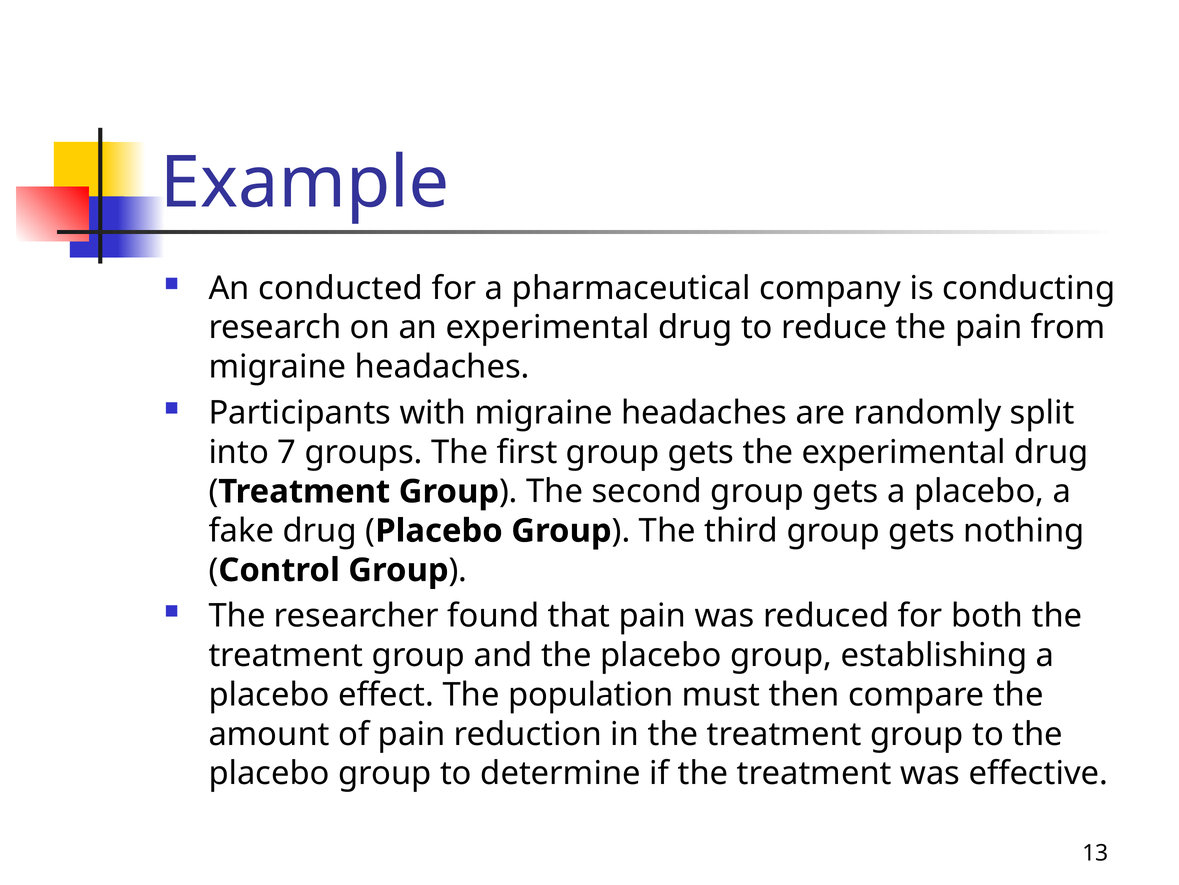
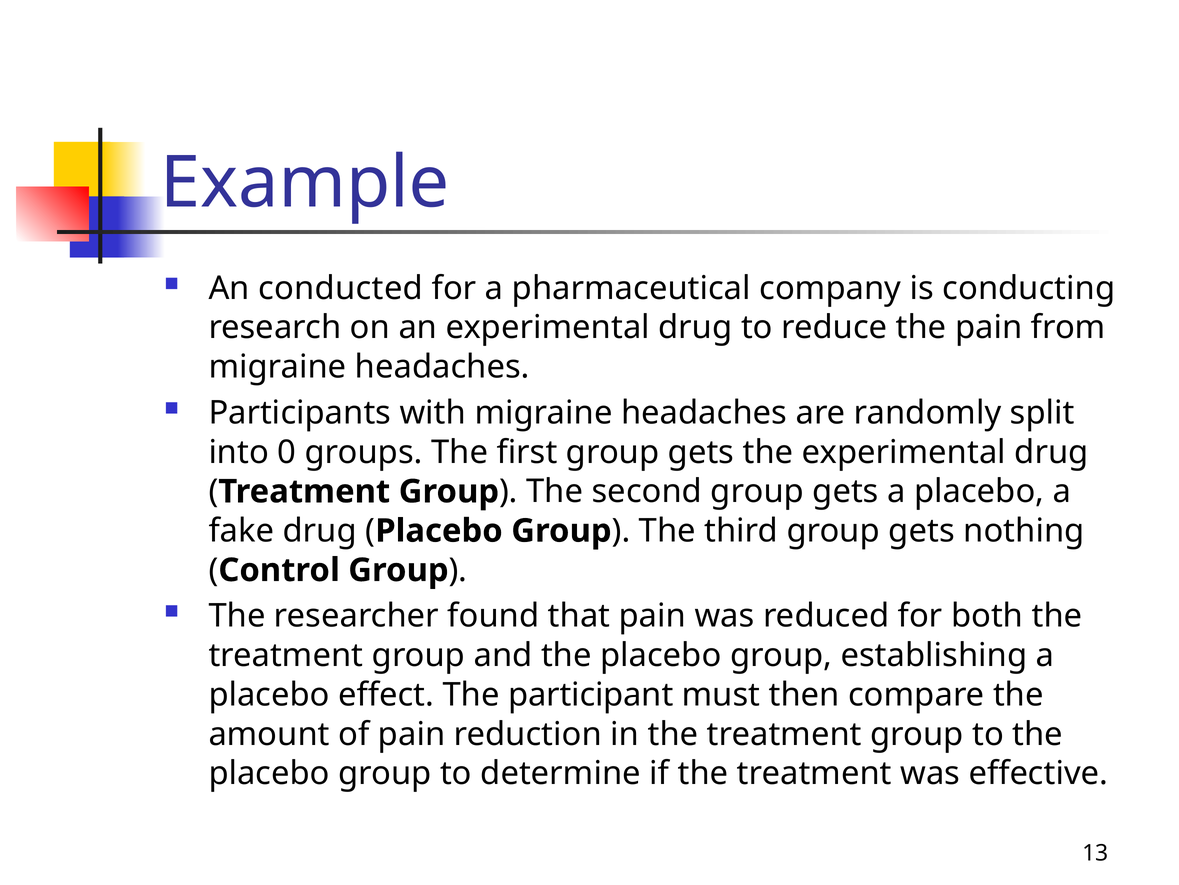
7: 7 -> 0
population: population -> participant
